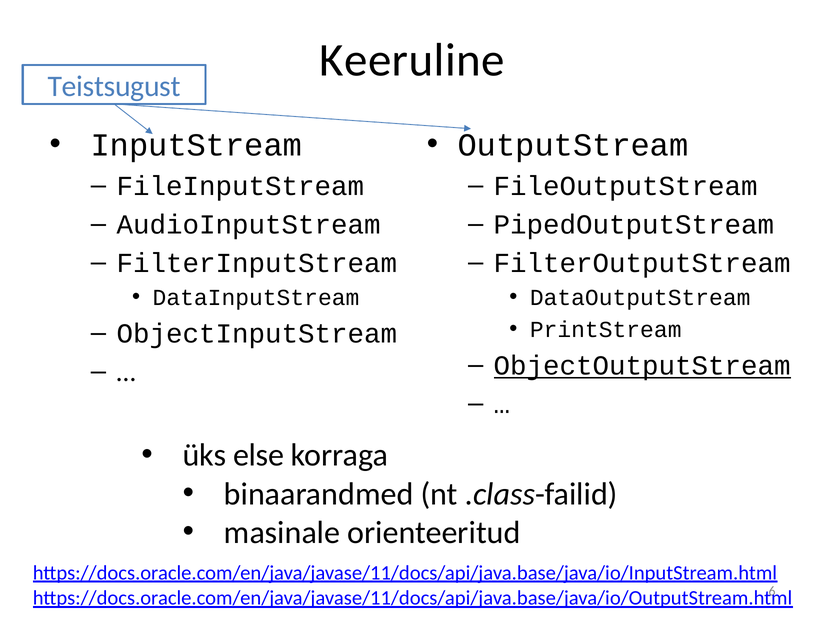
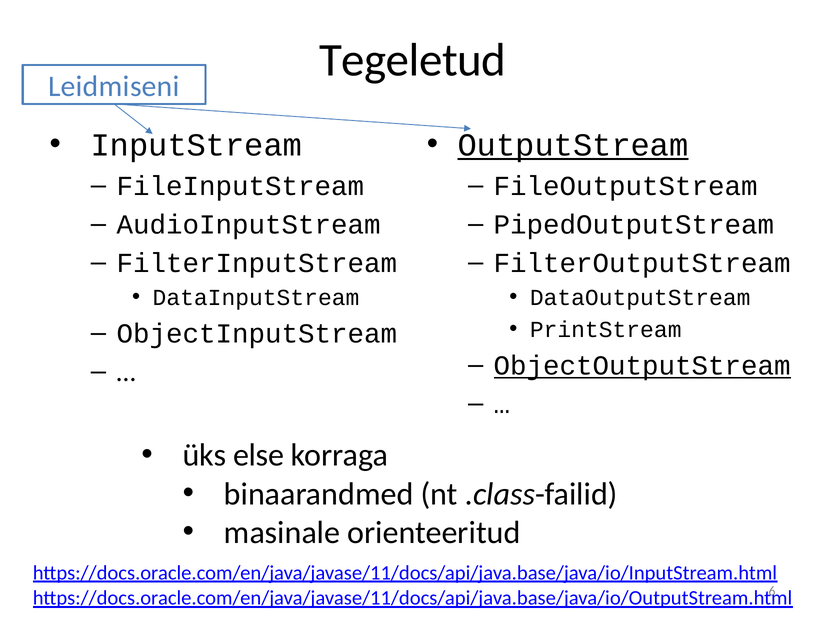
Keeruline: Keeruline -> Tegeletud
Teistsugust: Teistsugust -> Leidmiseni
OutputStream underline: none -> present
